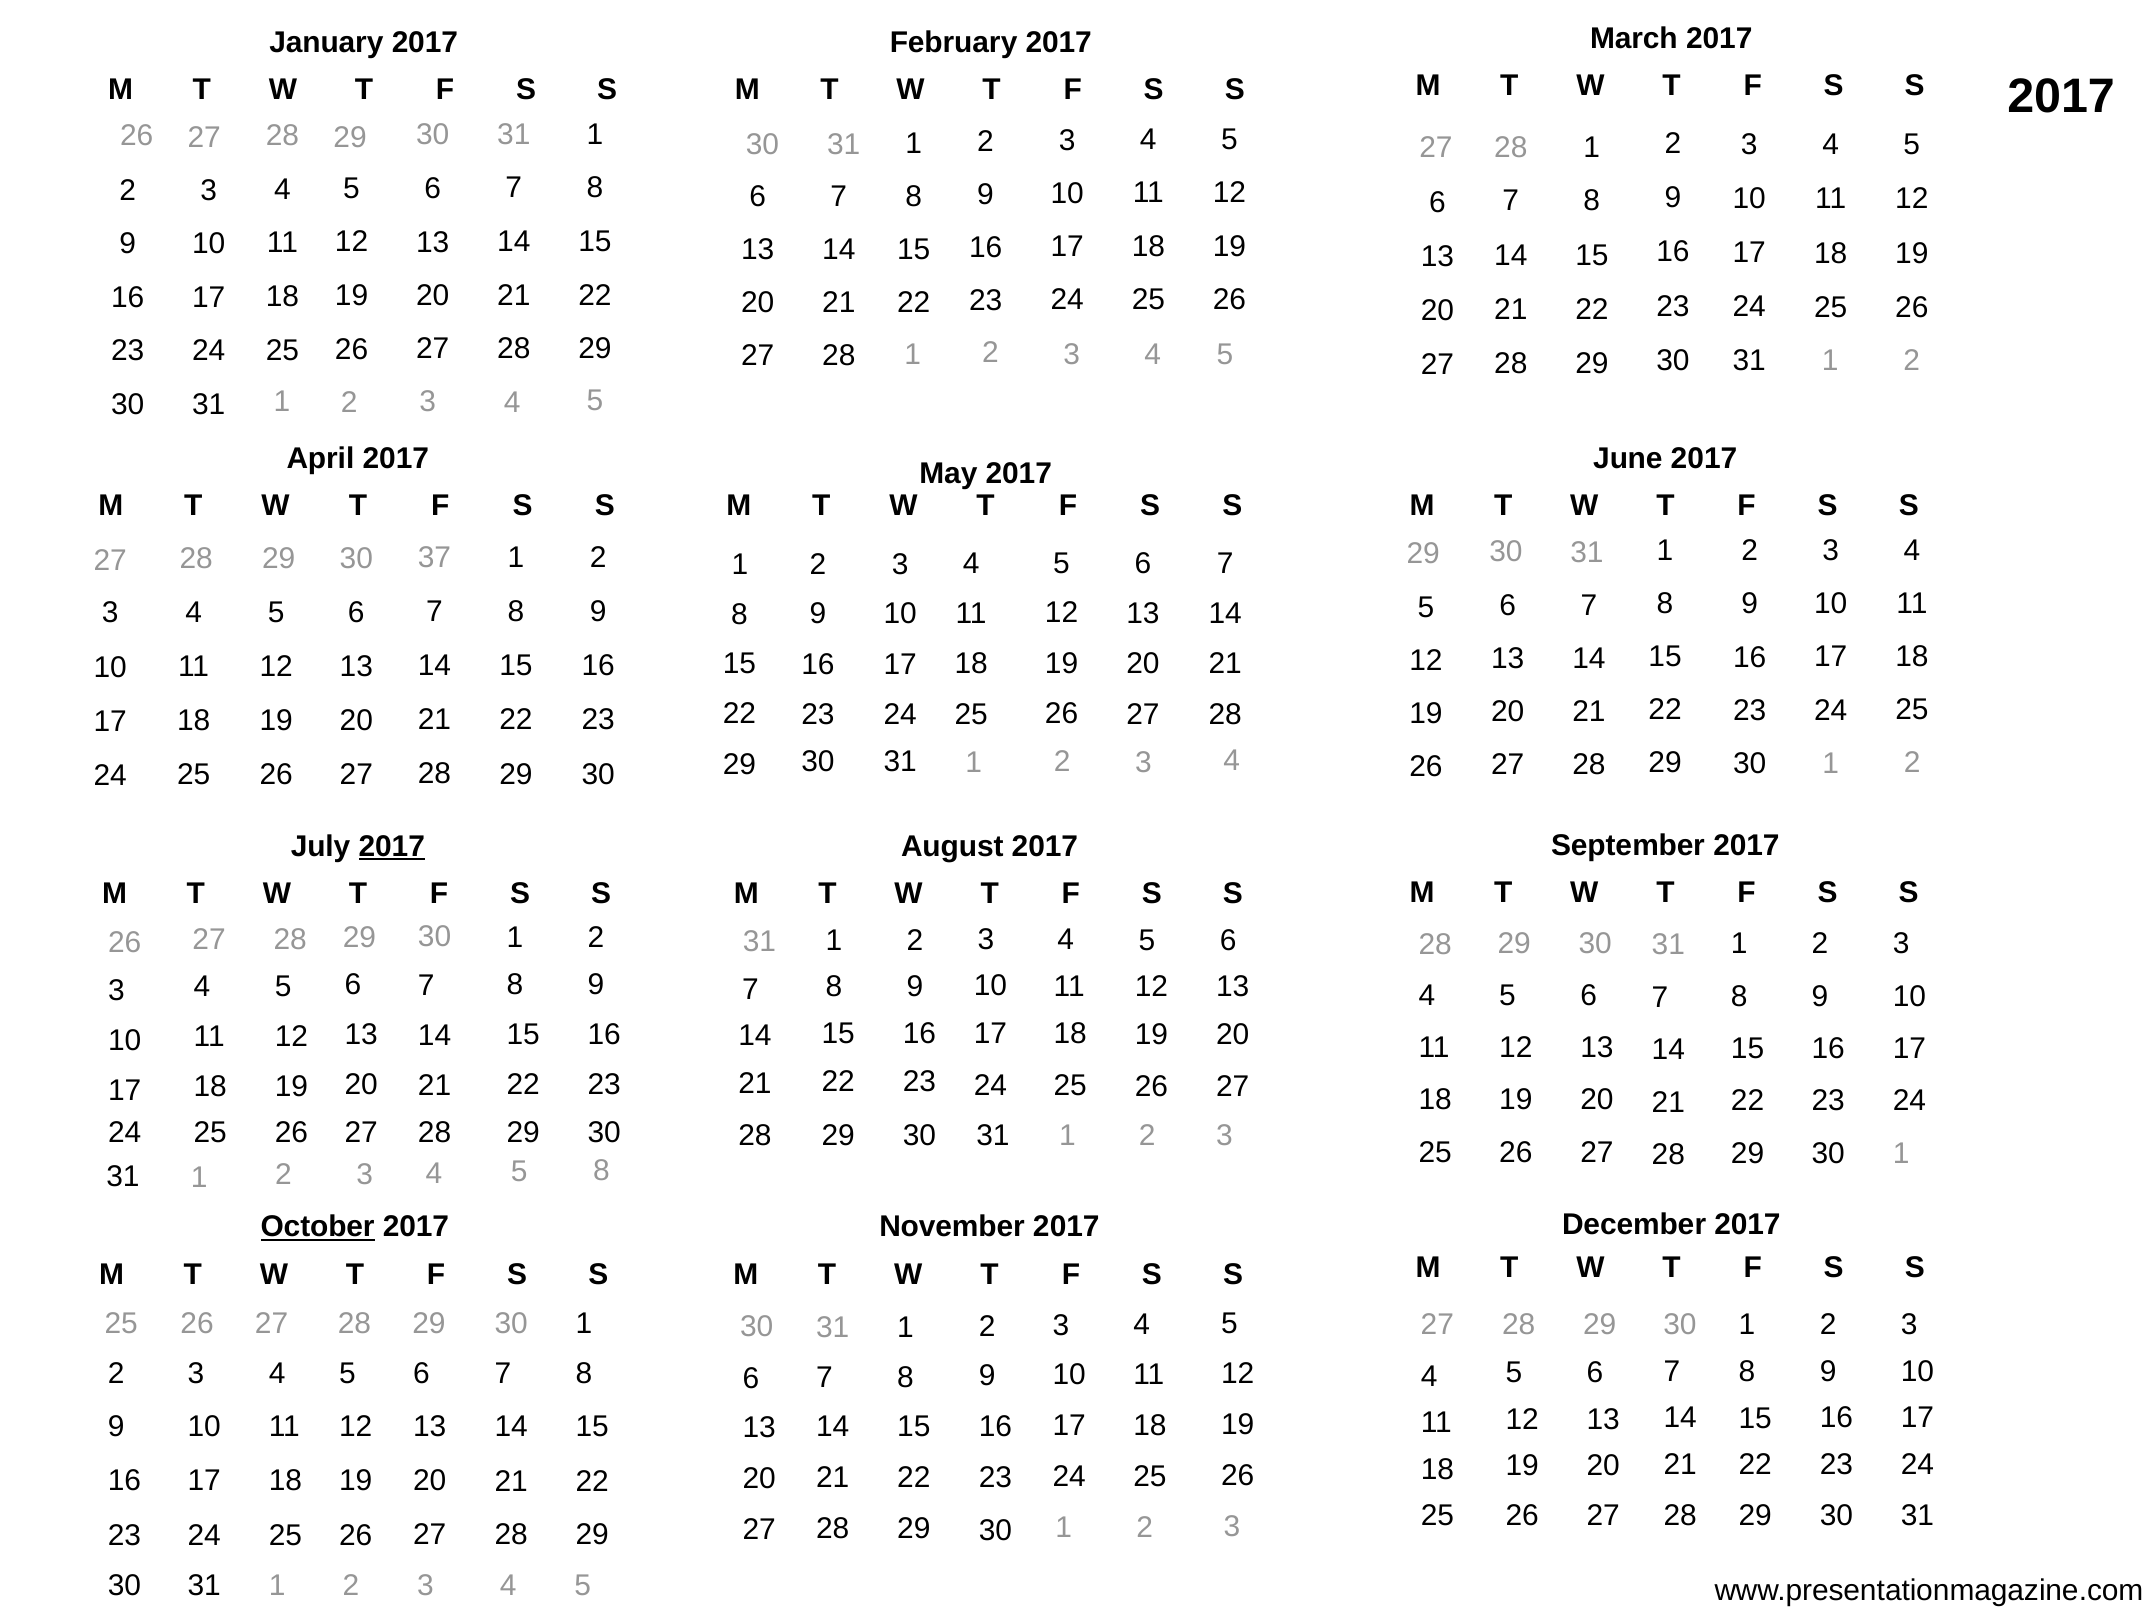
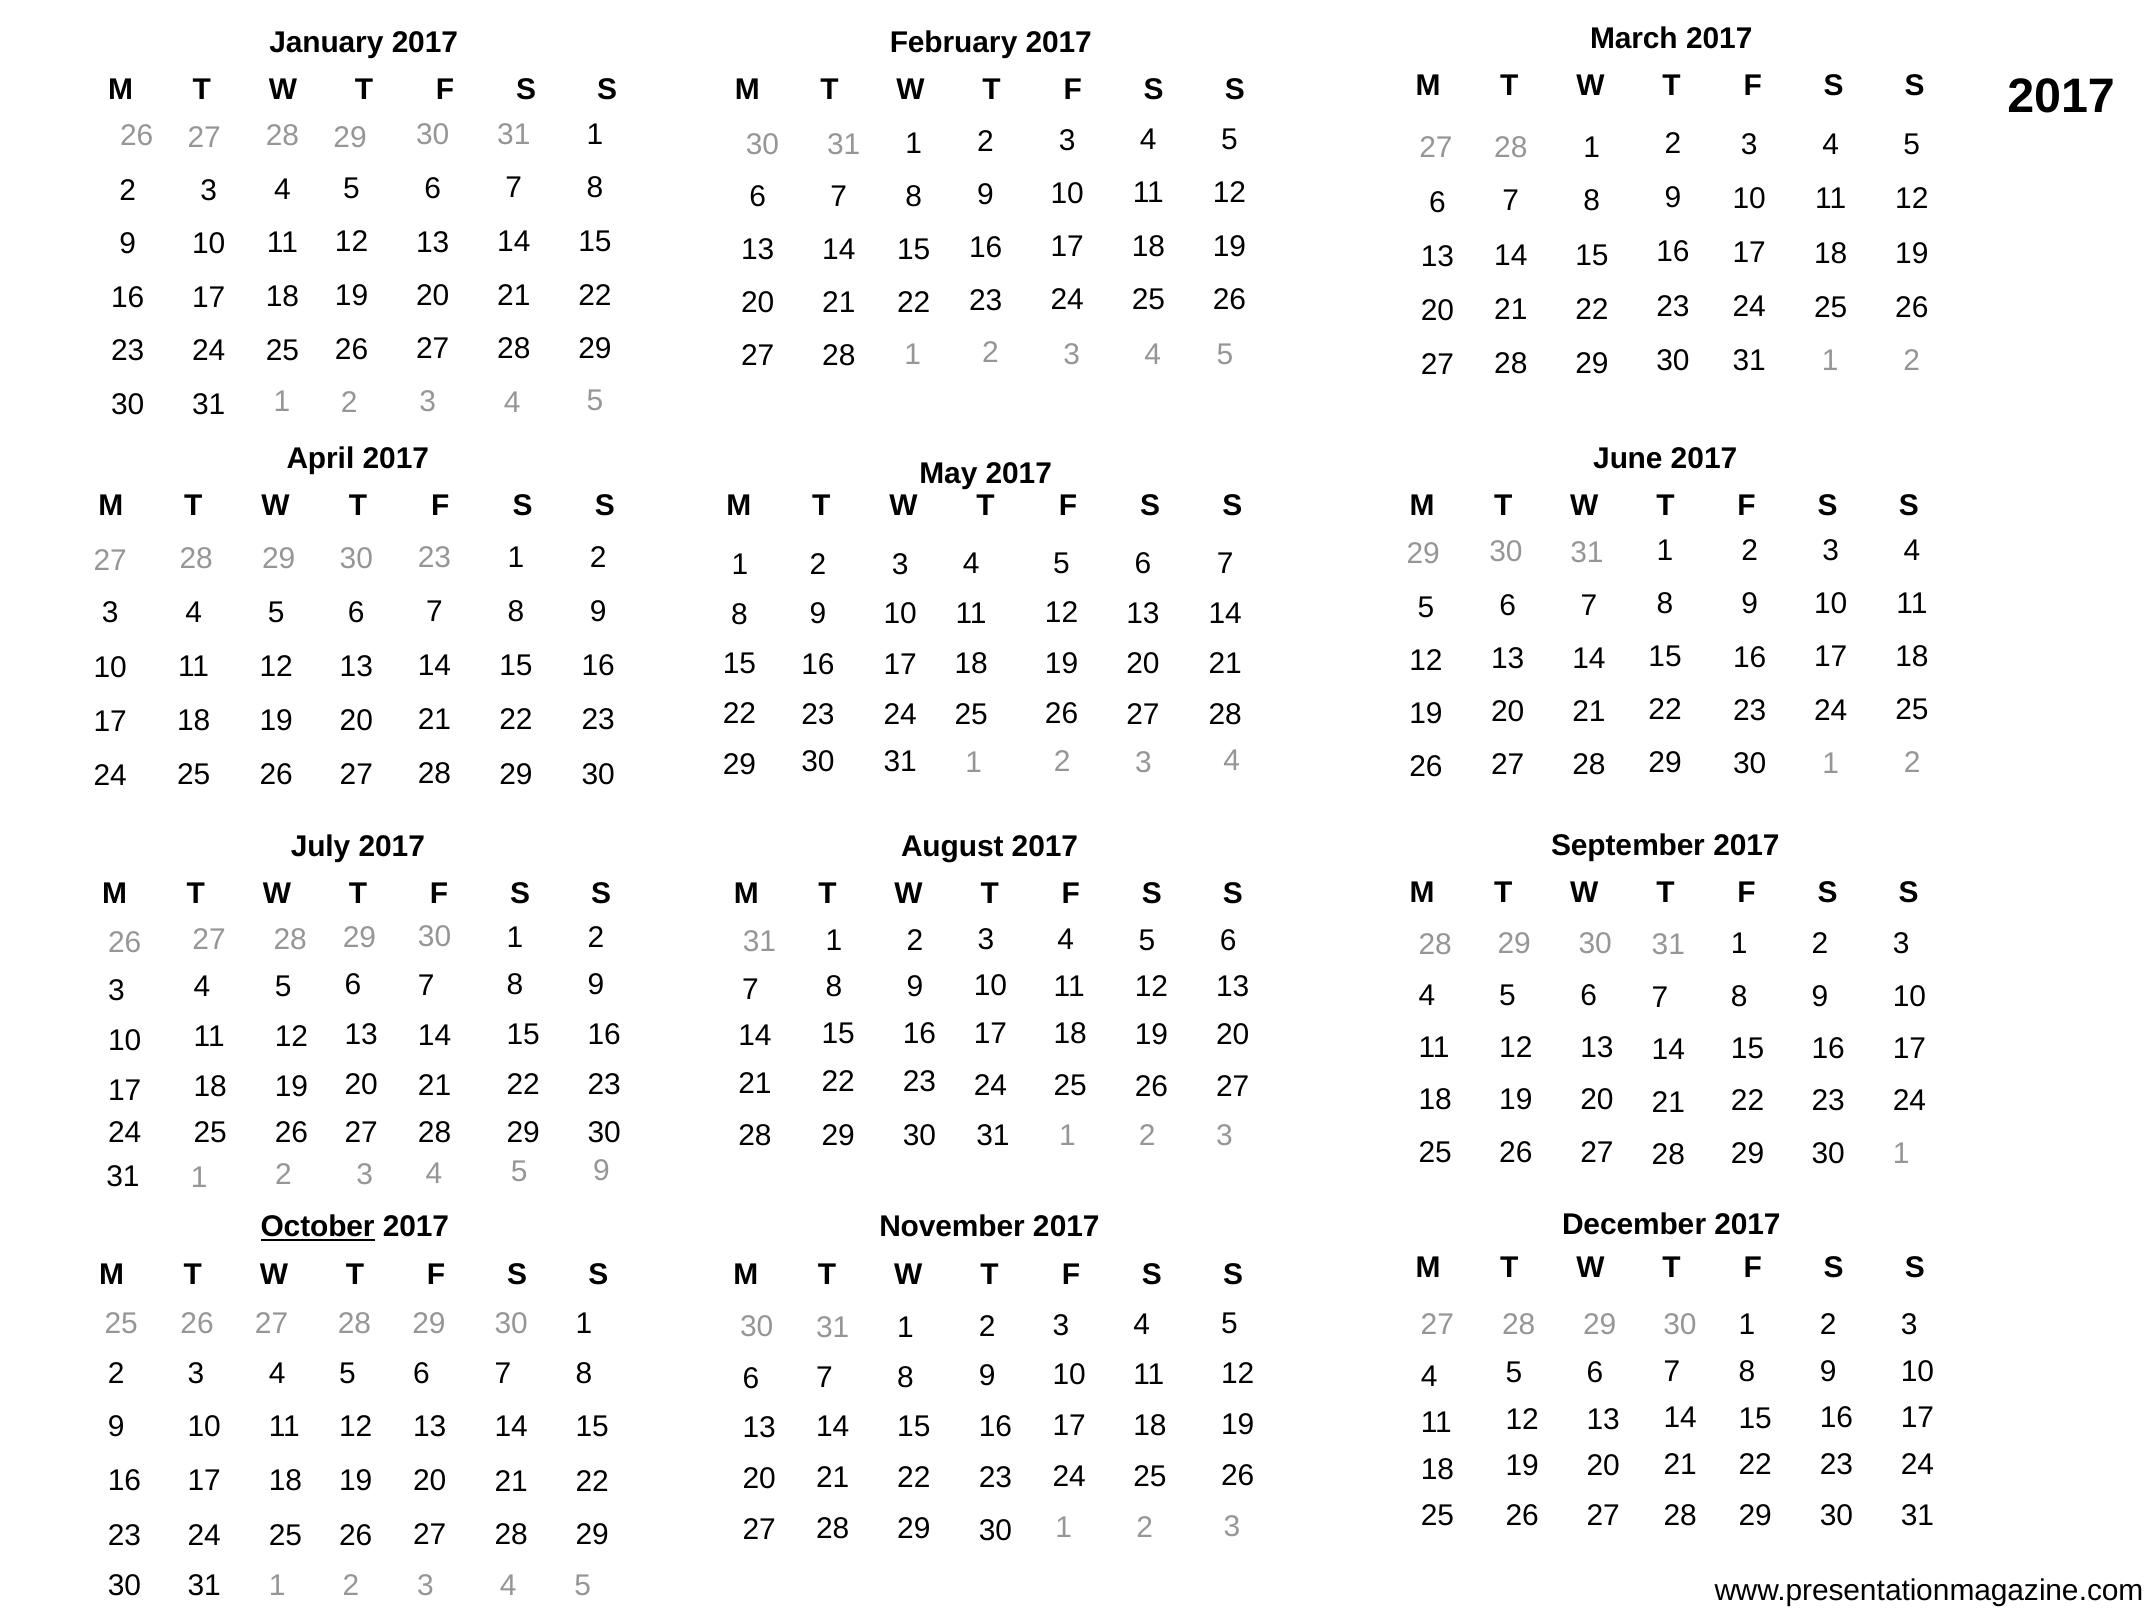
30 37: 37 -> 23
2017 at (392, 846) underline: present -> none
1 8: 8 -> 9
